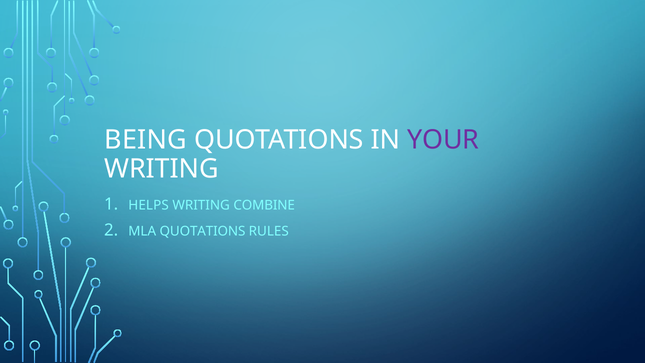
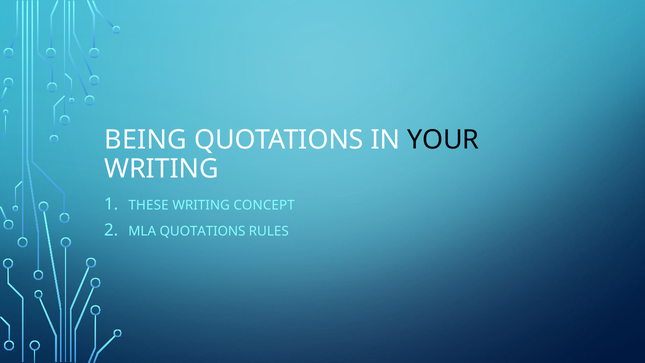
YOUR colour: purple -> black
HELPS: HELPS -> THESE
COMBINE: COMBINE -> CONCEPT
